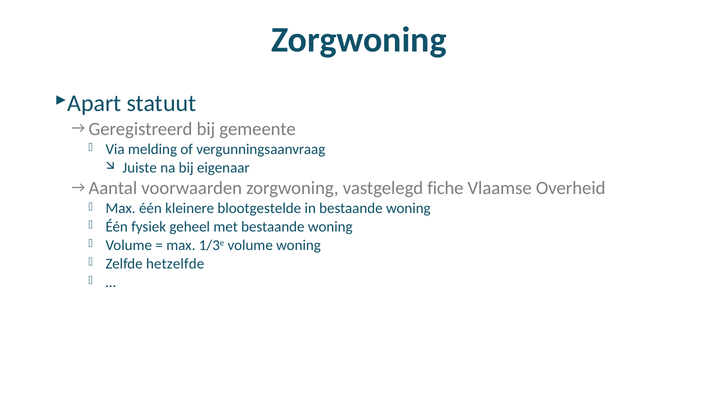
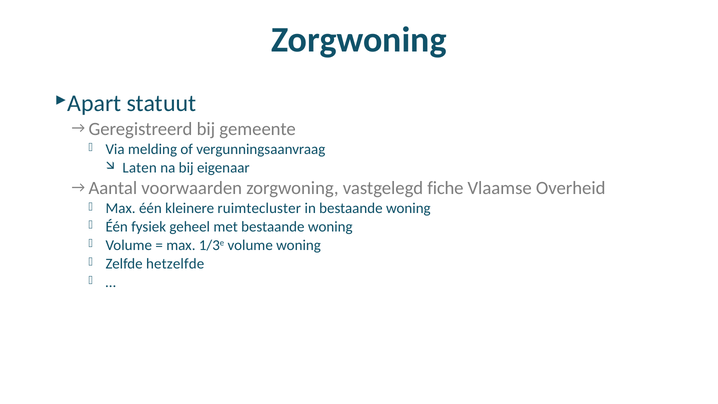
Juiste: Juiste -> Laten
blootgestelde: blootgestelde -> ruimtecluster
